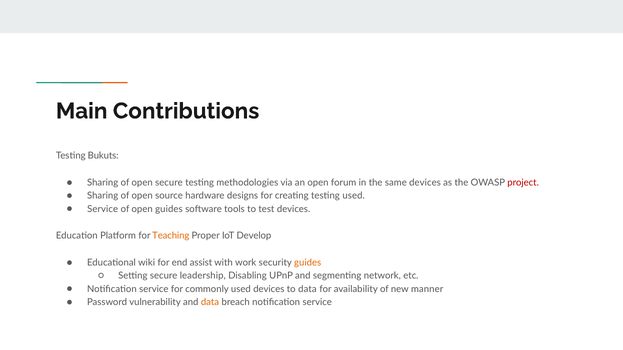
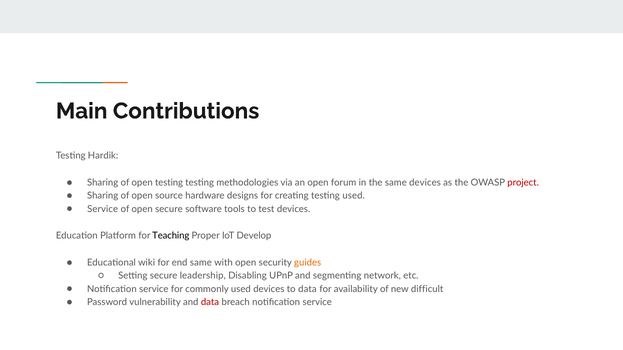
Bukuts: Bukuts -> Hardik
open secure: secure -> testing
open guides: guides -> secure
Teaching colour: orange -> black
end assist: assist -> same
with work: work -> open
manner: manner -> difficult
data at (210, 302) colour: orange -> red
